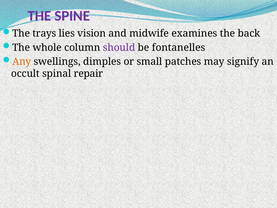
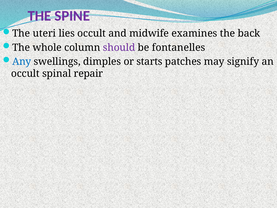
trays: trays -> uteri
lies vision: vision -> occult
Any colour: orange -> blue
small: small -> starts
